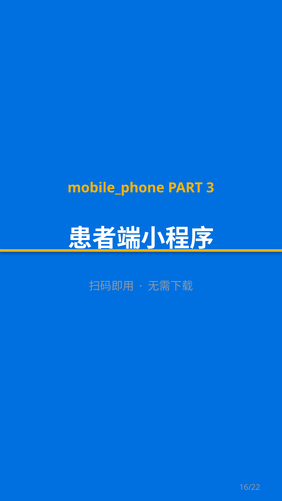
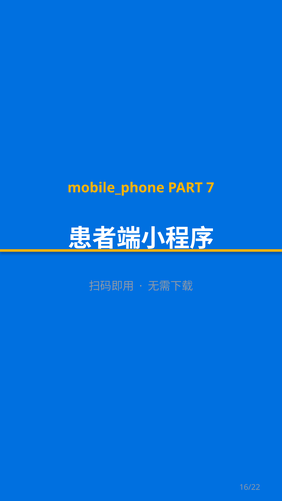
3: 3 -> 7
